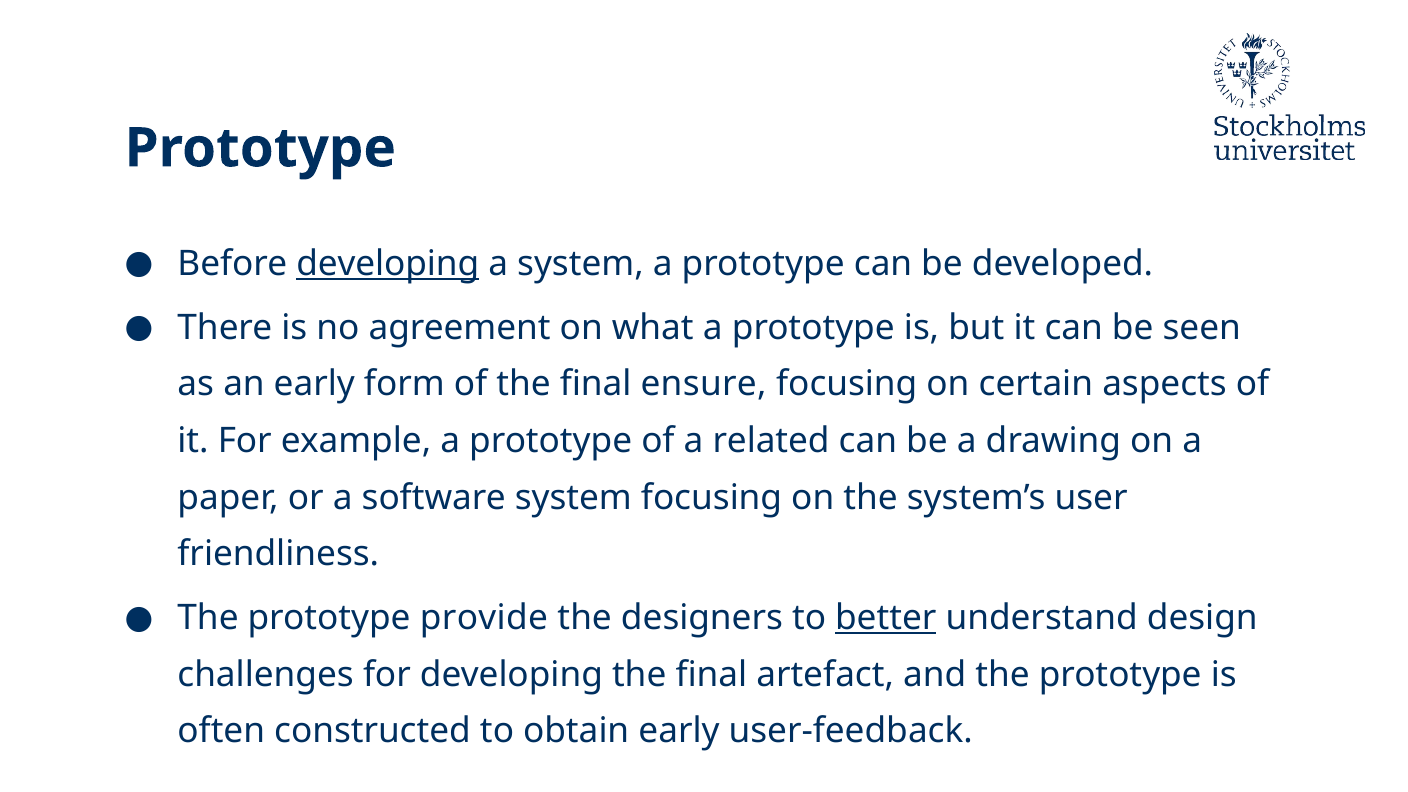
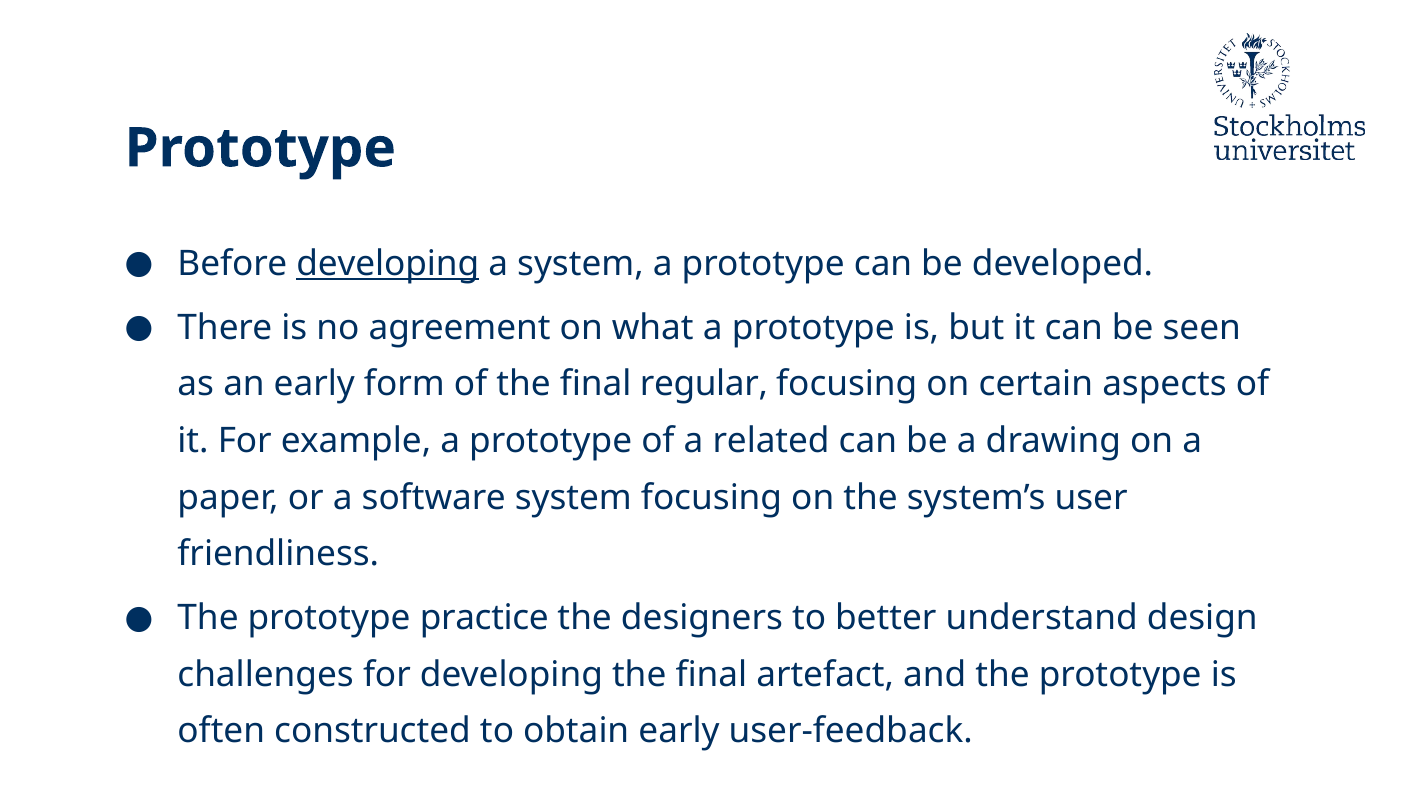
ensure: ensure -> regular
provide: provide -> practice
better underline: present -> none
